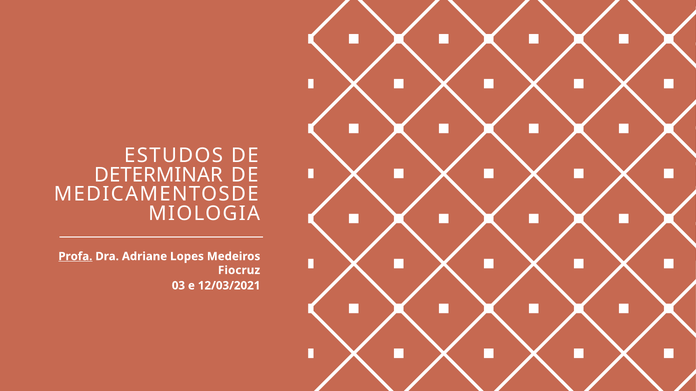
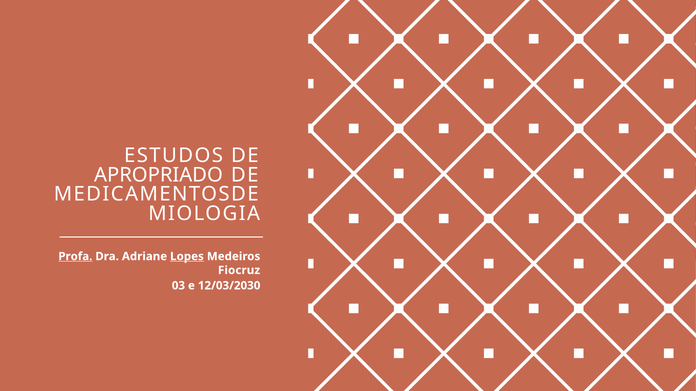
DETERMINAR: DETERMINAR -> APROPRIADO
Lopes underline: none -> present
12/03/2021: 12/03/2021 -> 12/03/2030
